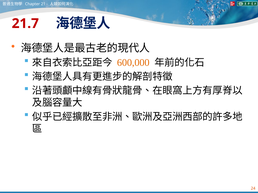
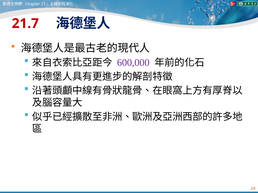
600,000 colour: orange -> purple
